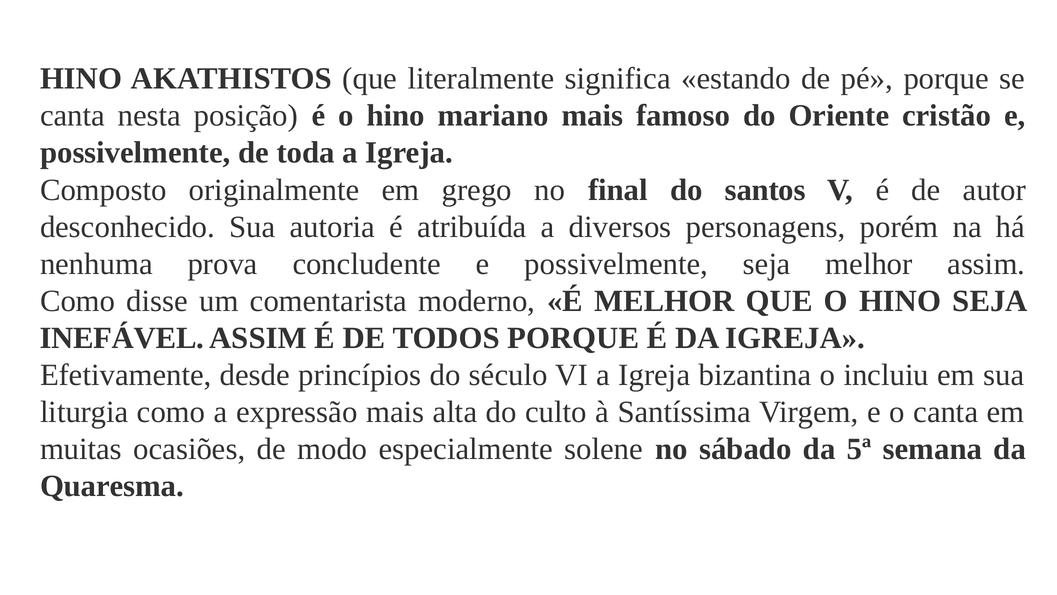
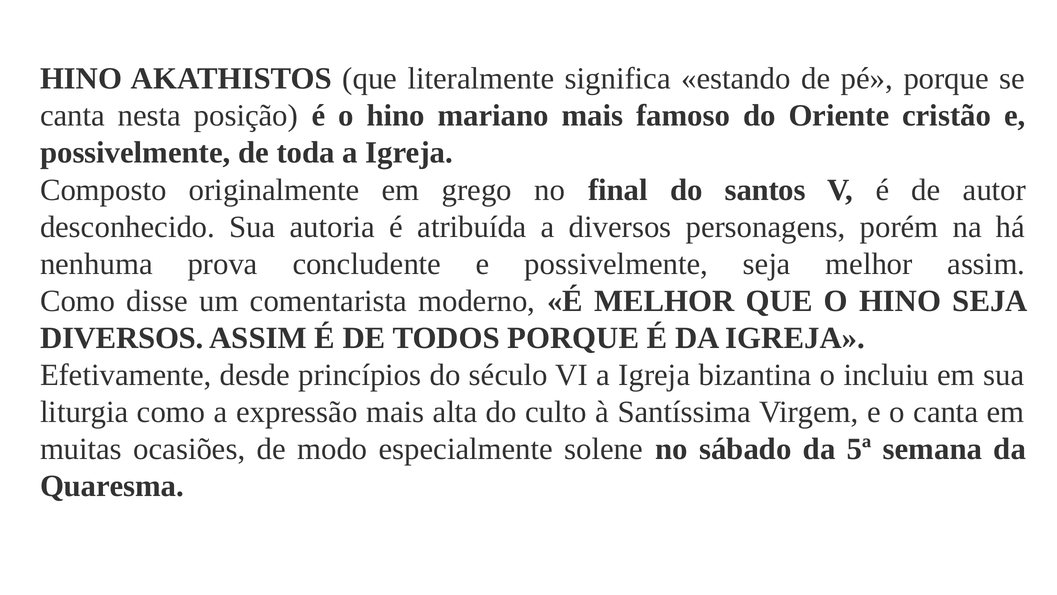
INEFÁVEL at (122, 338): INEFÁVEL -> DIVERSOS
